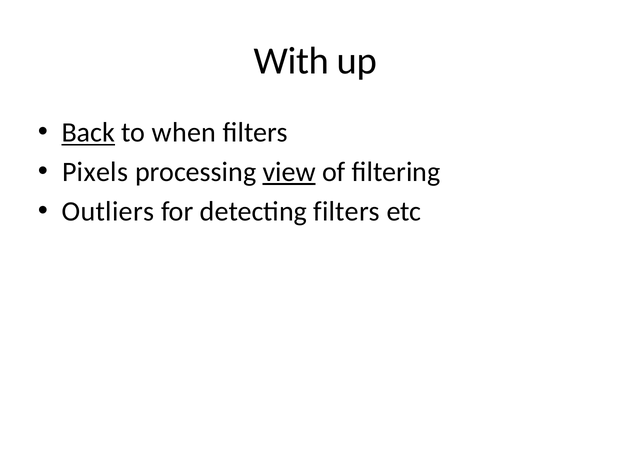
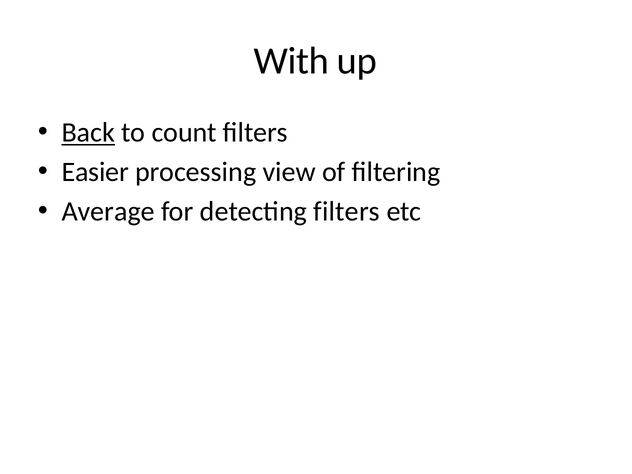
when: when -> count
Pixels: Pixels -> Easier
view underline: present -> none
Outliers: Outliers -> Average
